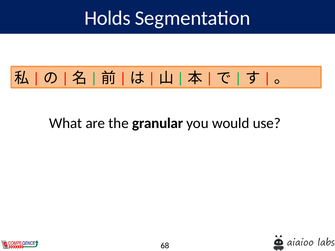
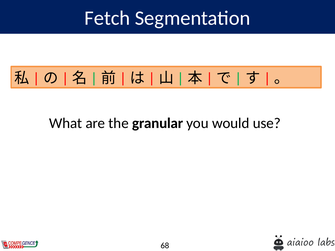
Holds: Holds -> Fetch
